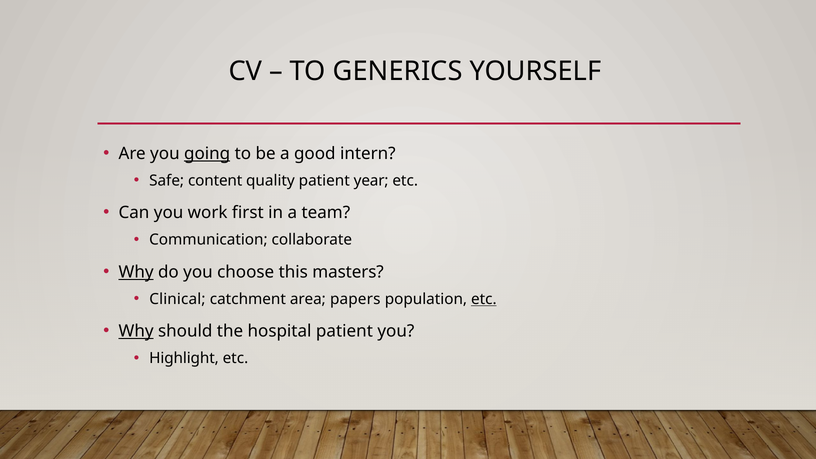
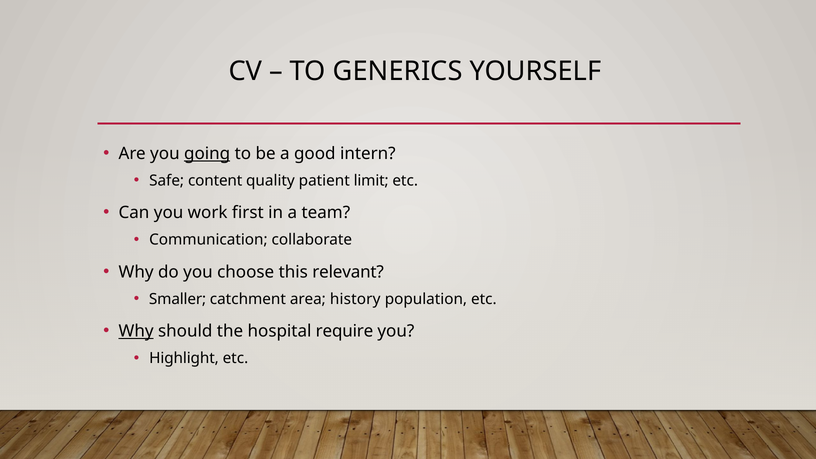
year: year -> limit
Why at (136, 272) underline: present -> none
masters: masters -> relevant
Clinical: Clinical -> Smaller
papers: papers -> history
etc at (484, 299) underline: present -> none
hospital patient: patient -> require
